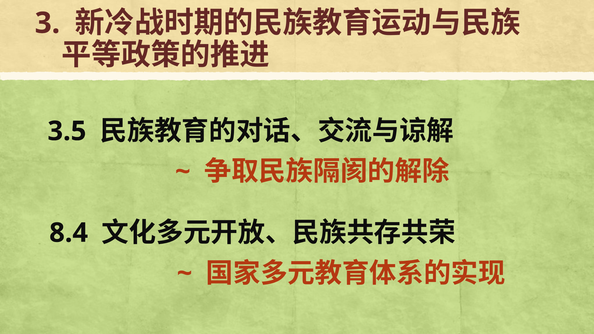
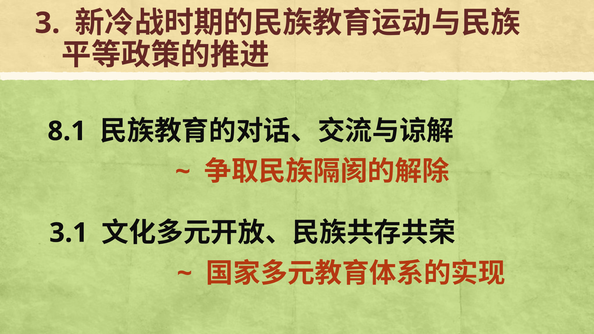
3.5: 3.5 -> 8.1
8.4: 8.4 -> 3.1
